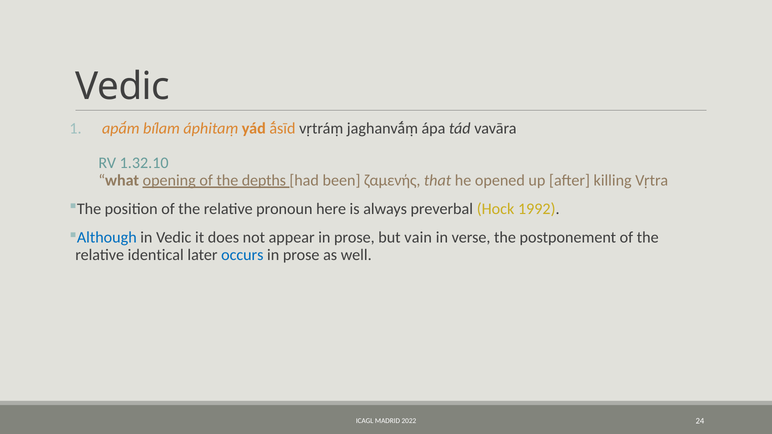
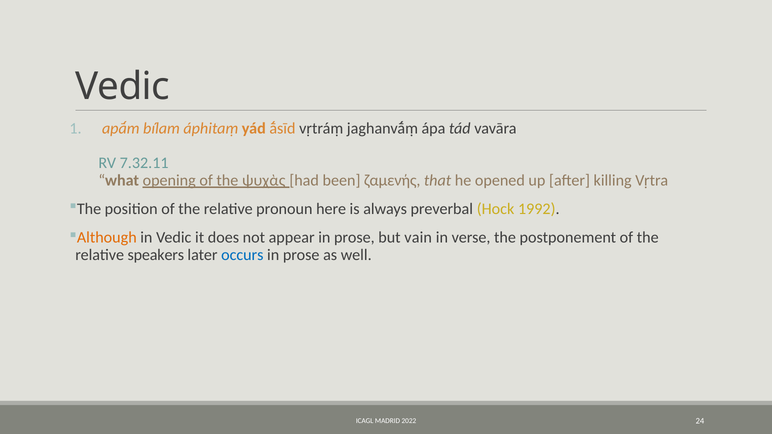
1.32.10: 1.32.10 -> 7.32.11
depths: depths -> ψυχὰς
Although colour: blue -> orange
identical: identical -> speakers
